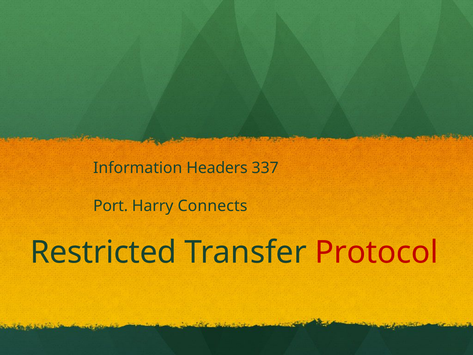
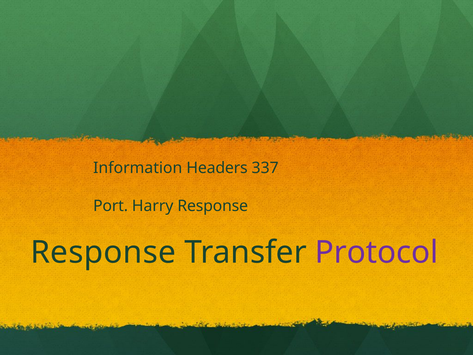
Harry Connects: Connects -> Response
Restricted at (103, 252): Restricted -> Response
Protocol colour: red -> purple
